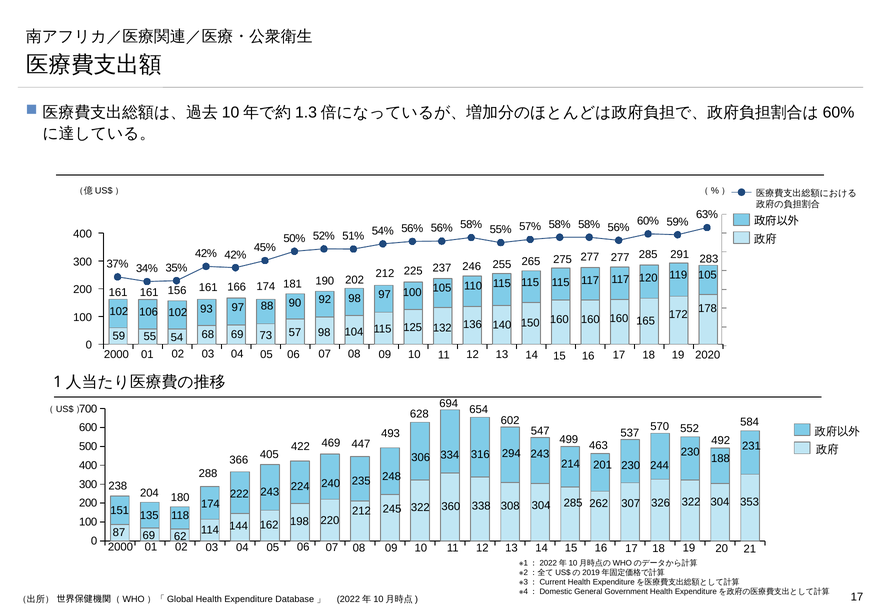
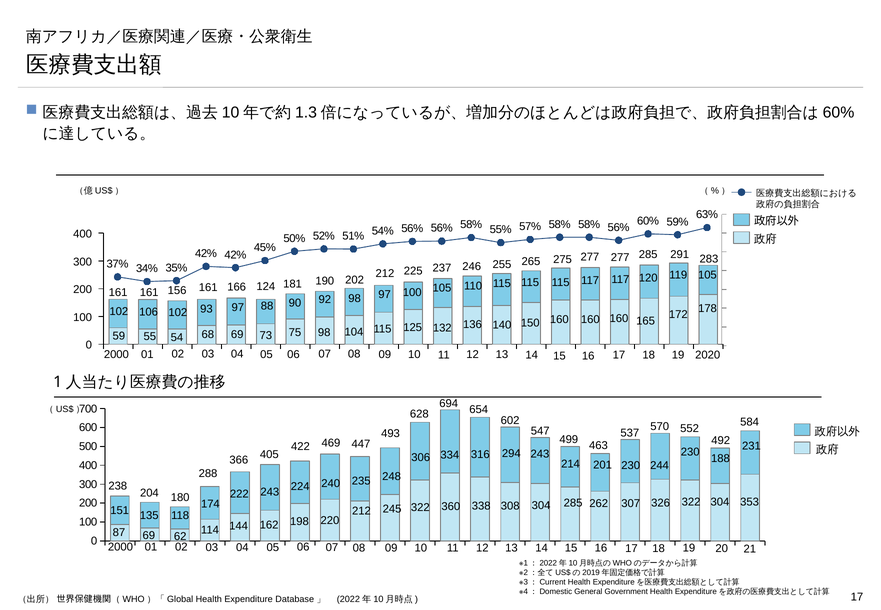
161 174: 174 -> 124
57: 57 -> 75
